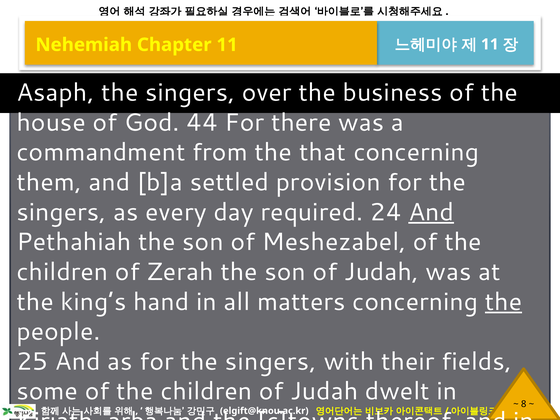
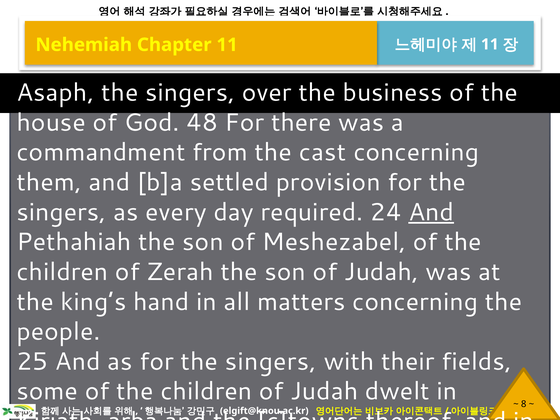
44: 44 -> 48
that: that -> cast
the at (503, 302) underline: present -> none
